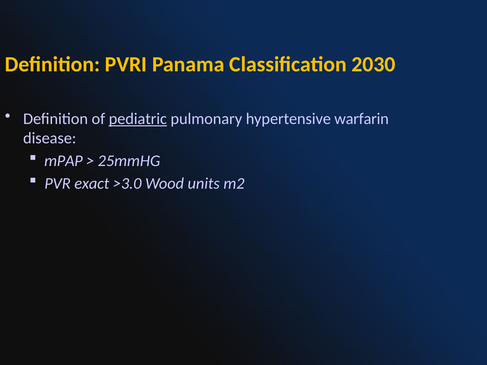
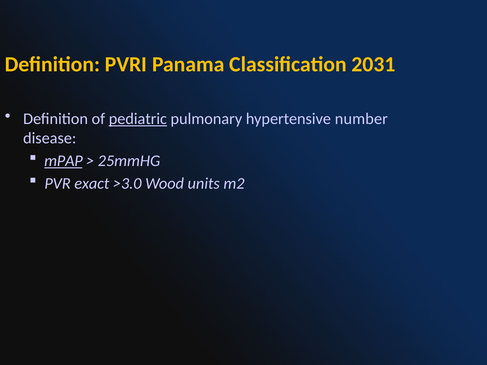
2030: 2030 -> 2031
warfarin: warfarin -> number
mPAP underline: none -> present
